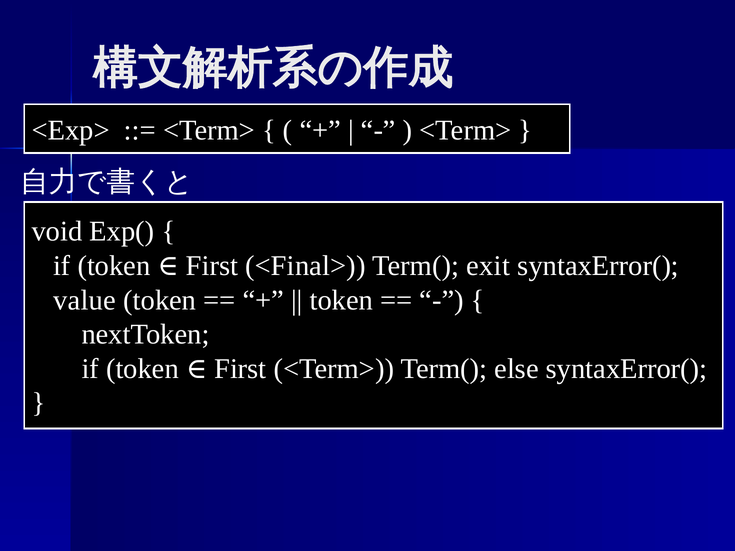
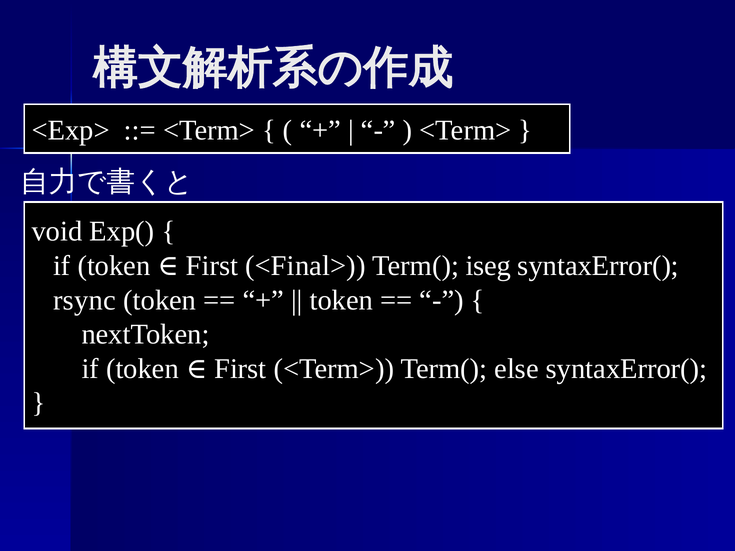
exit: exit -> iseg
value: value -> rsync
